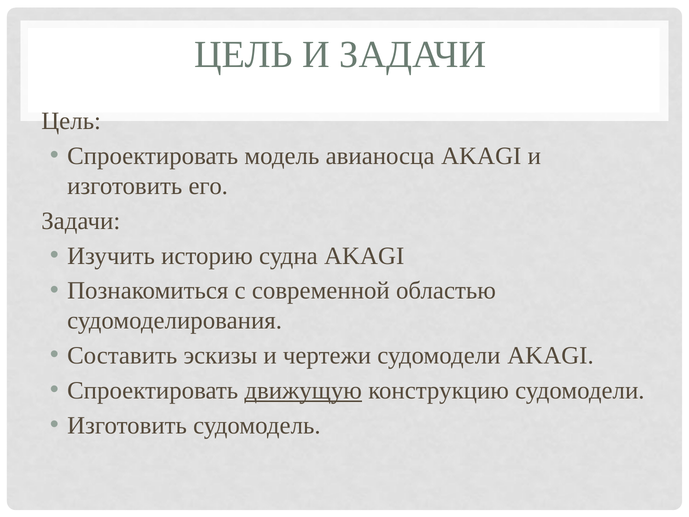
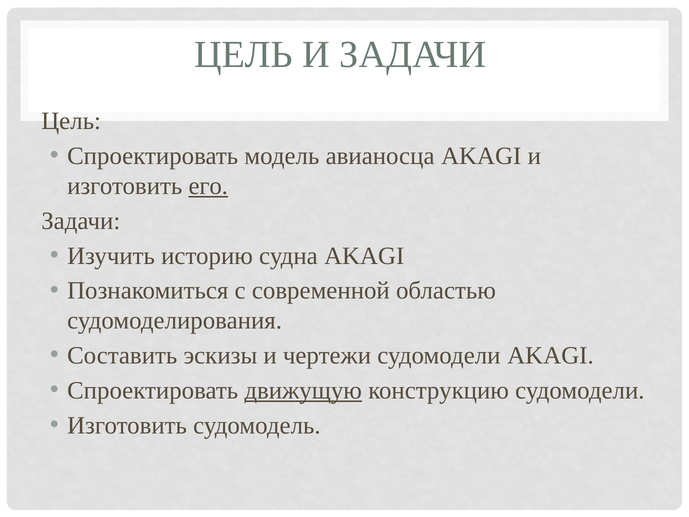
его underline: none -> present
